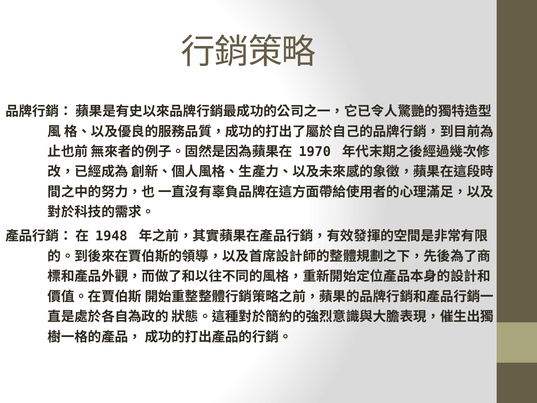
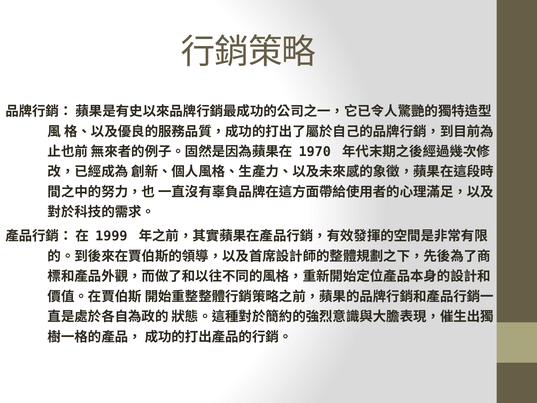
1948: 1948 -> 1999
